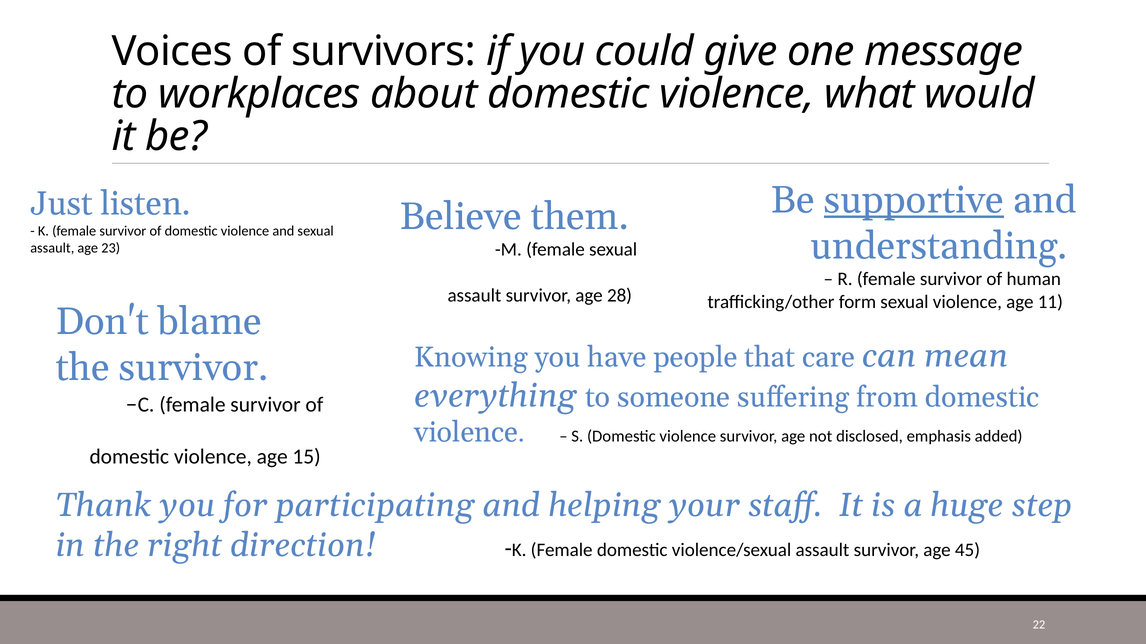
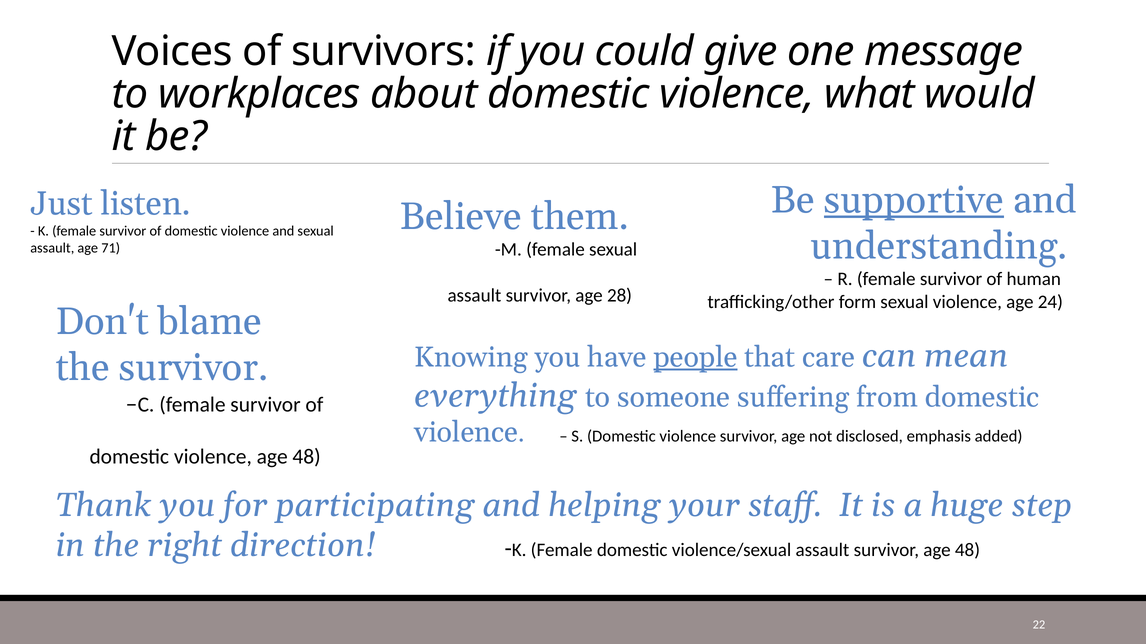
23: 23 -> 71
11: 11 -> 24
people underline: none -> present
violence age 15: 15 -> 48
survivor age 45: 45 -> 48
